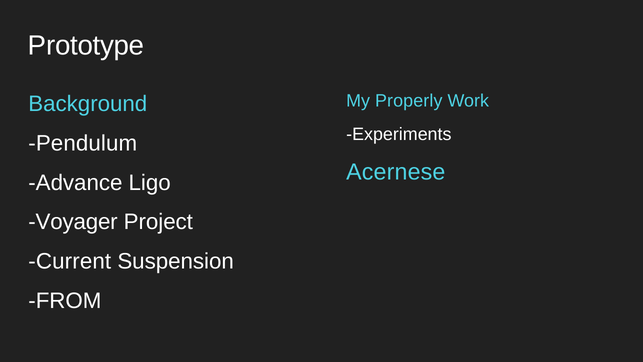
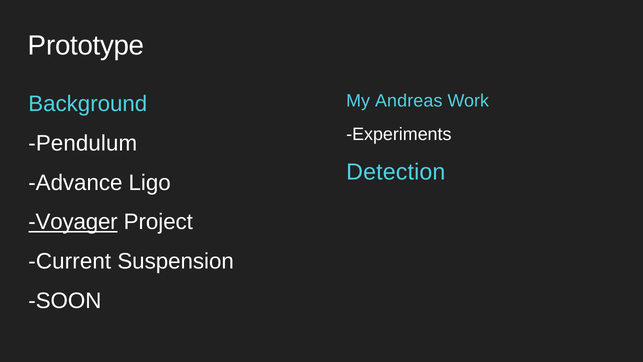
Properly: Properly -> Andreas
Acernese: Acernese -> Detection
Voyager underline: none -> present
FROM: FROM -> SOON
